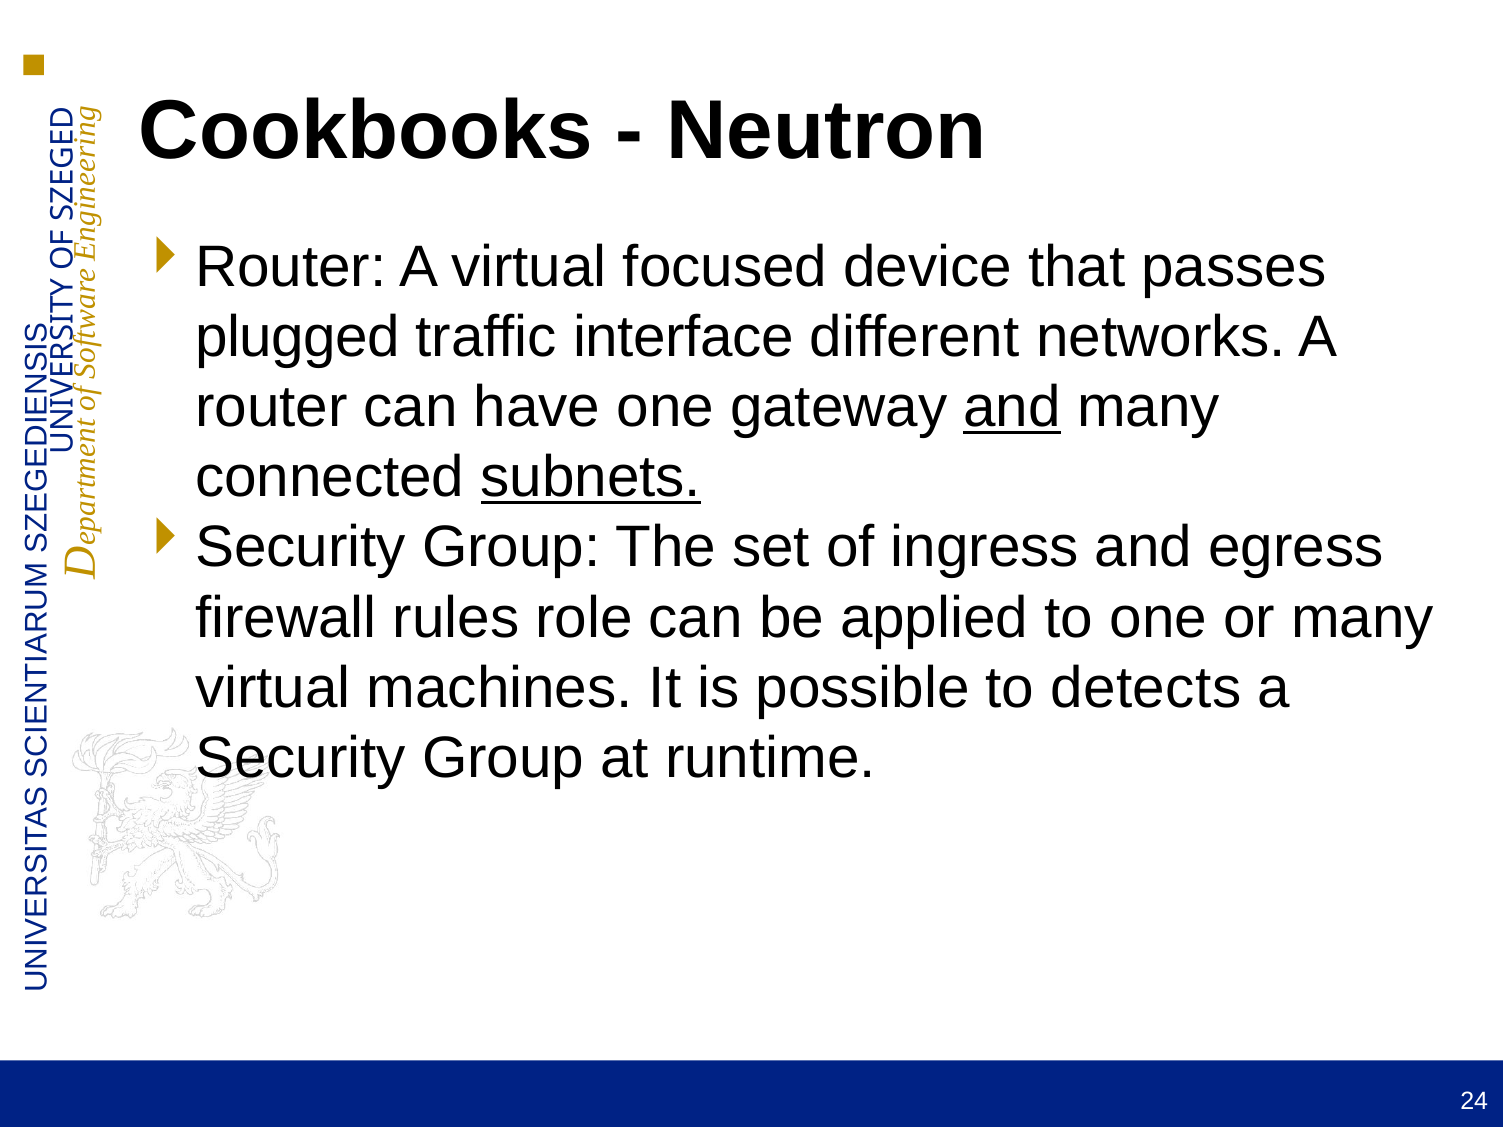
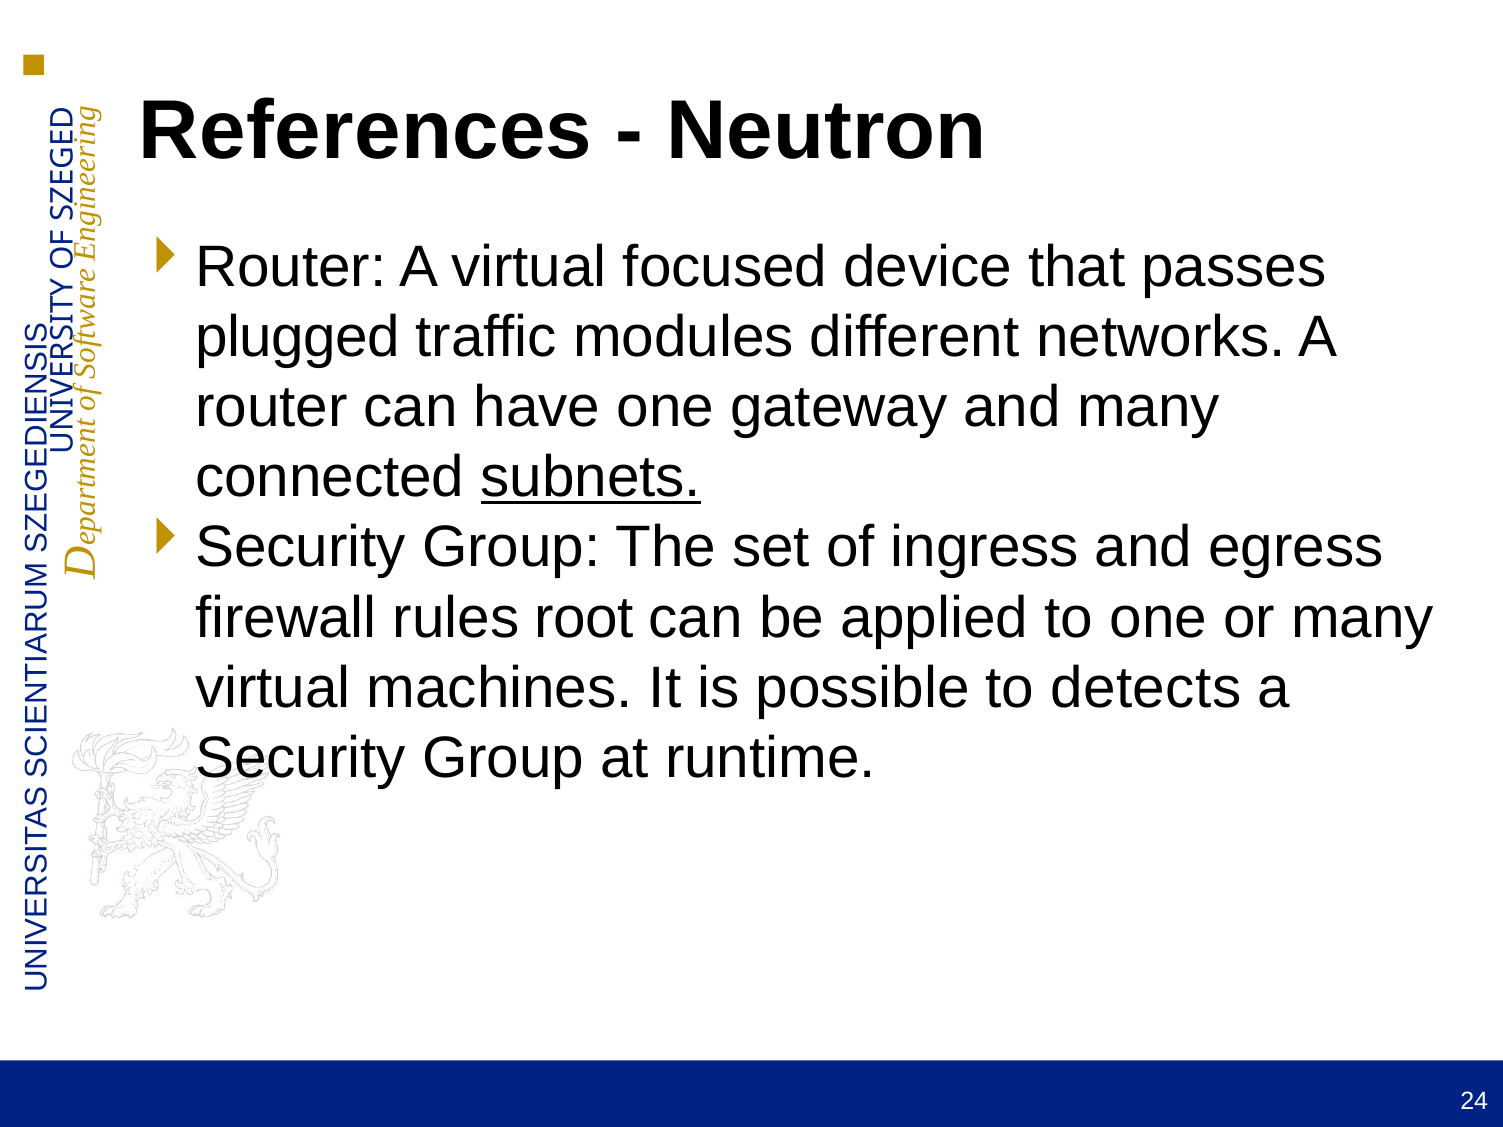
Cookbooks: Cookbooks -> References
interface: interface -> modules
and at (1012, 407) underline: present -> none
role: role -> root
